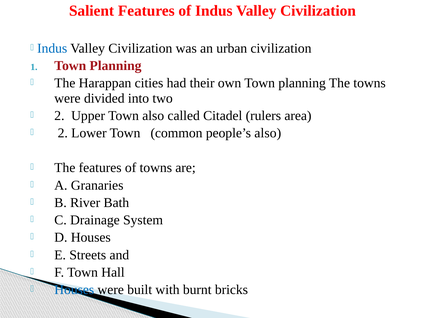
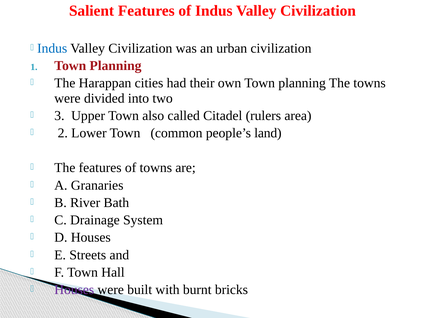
2 at (59, 116): 2 -> 3
people’s also: also -> land
Houses at (74, 290) colour: blue -> purple
